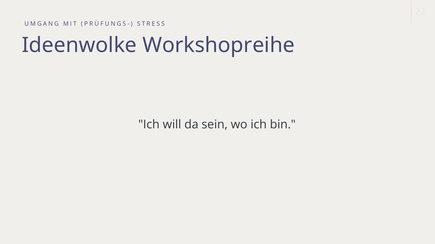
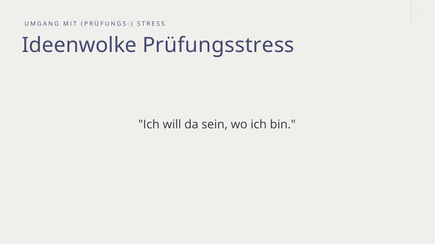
Workshopreihe: Workshopreihe -> Prüfungsstress
